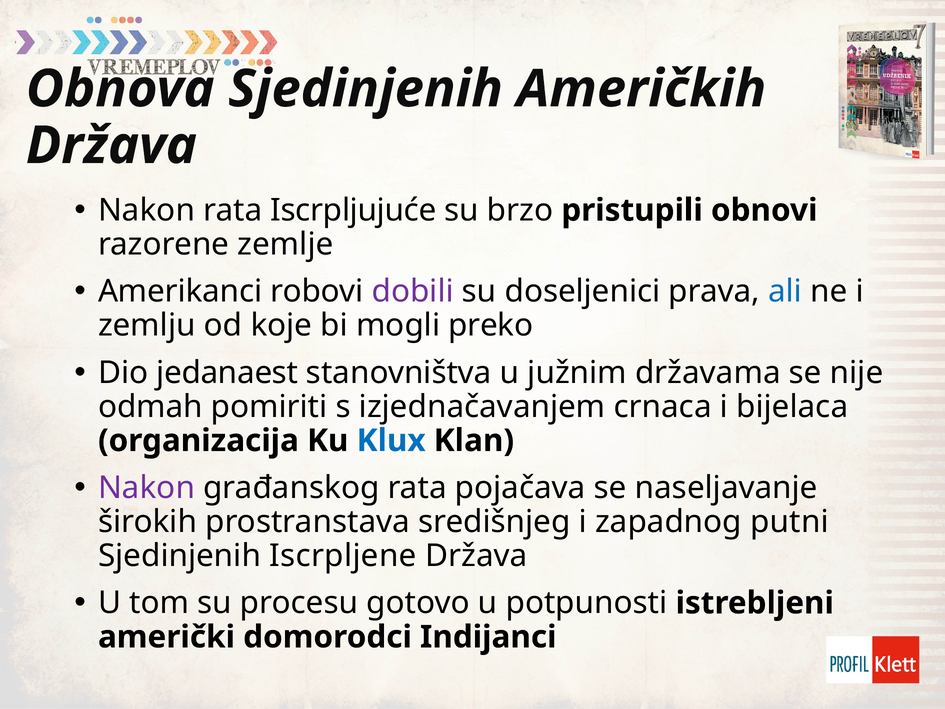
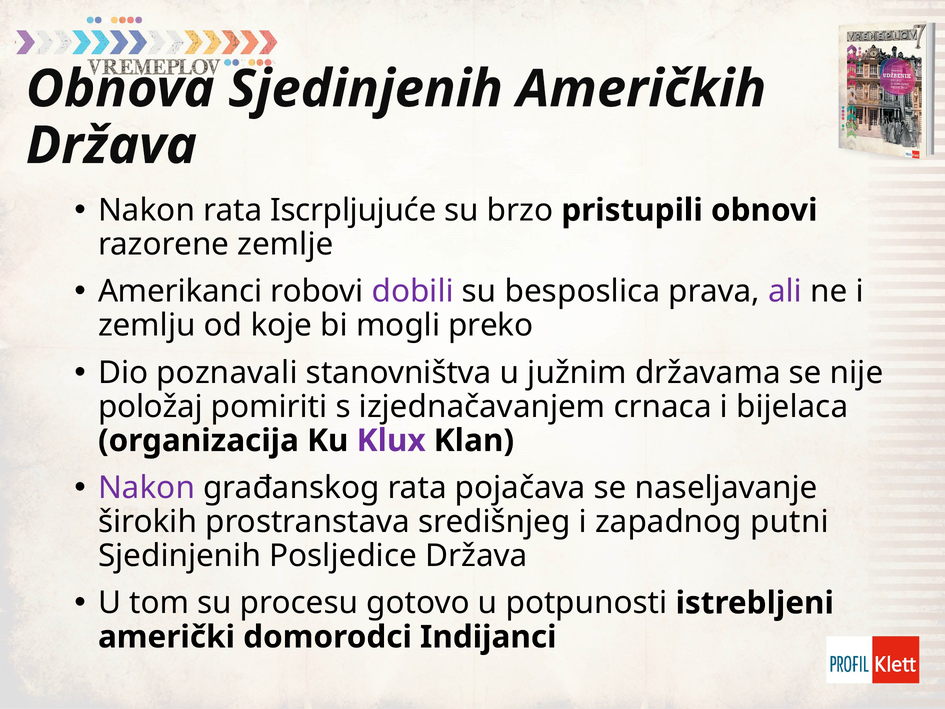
doseljenici: doseljenici -> besposlica
ali colour: blue -> purple
jedanaest: jedanaest -> poznavali
odmah: odmah -> položaj
Klux colour: blue -> purple
Iscrpljene: Iscrpljene -> Posljedice
